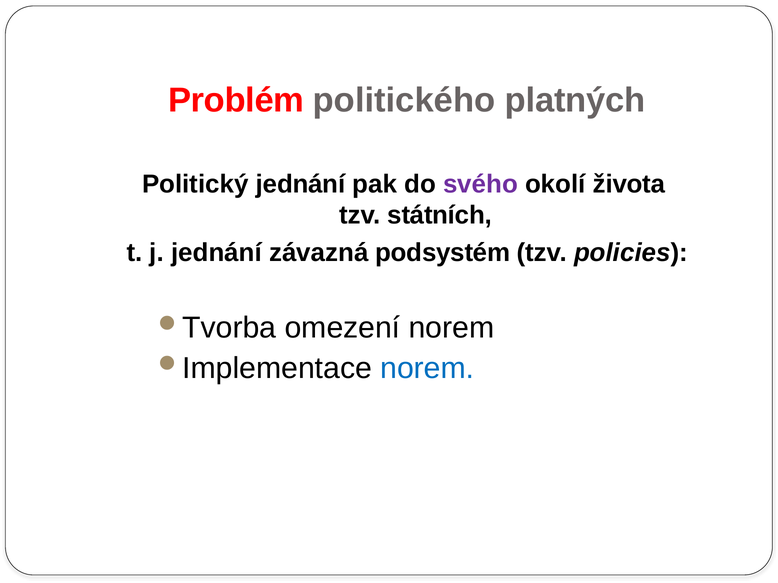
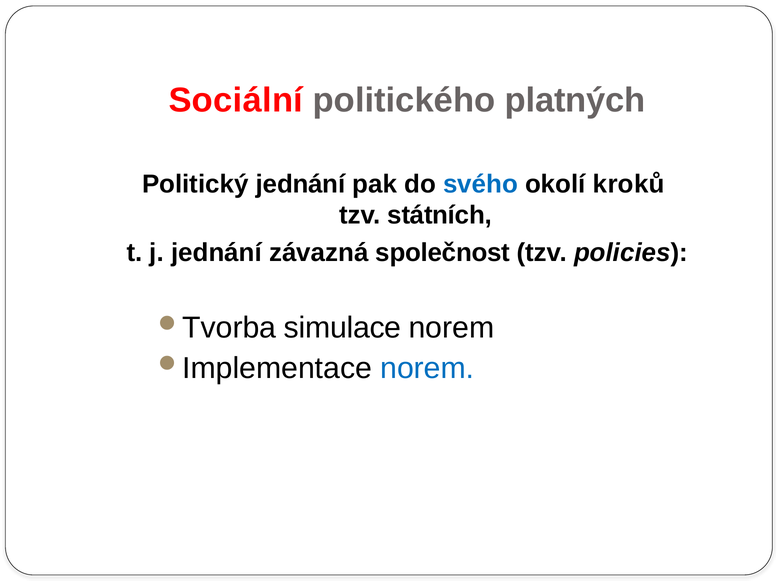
Problém: Problém -> Sociální
svého colour: purple -> blue
života: života -> kroků
podsystém: podsystém -> společnost
omezení: omezení -> simulace
